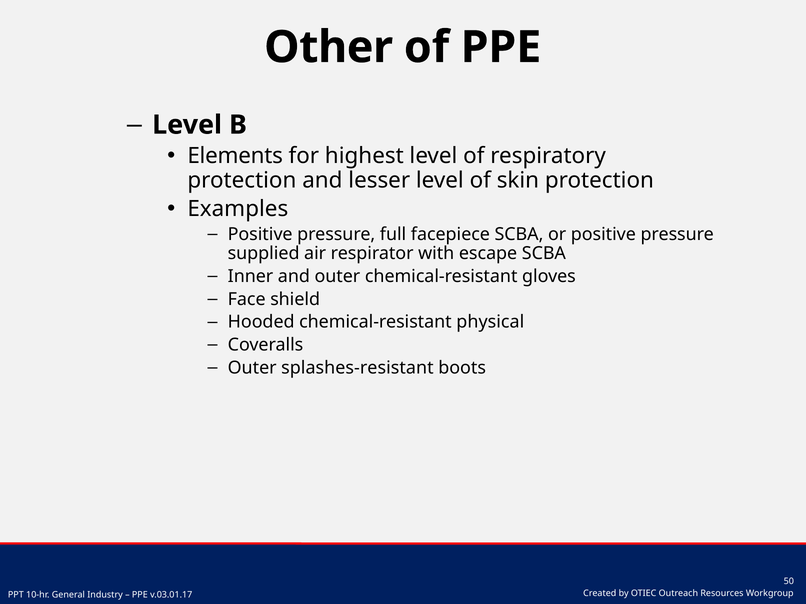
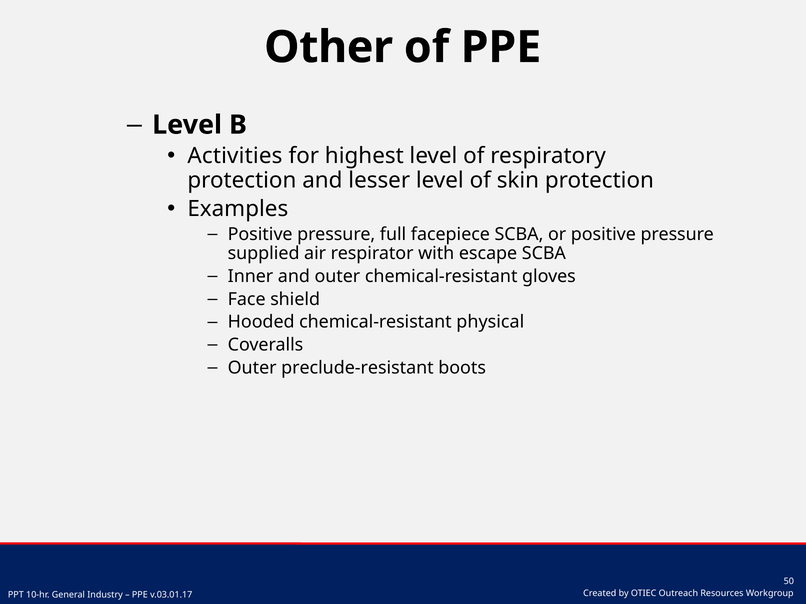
Elements: Elements -> Activities
splashes-resistant: splashes-resistant -> preclude-resistant
